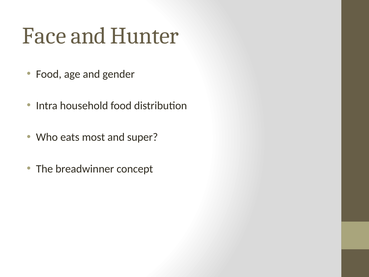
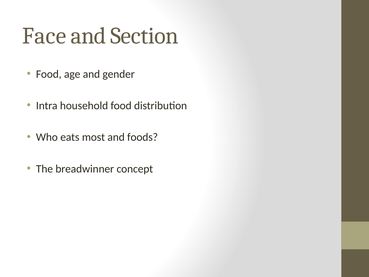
Hunter: Hunter -> Section
super: super -> foods
